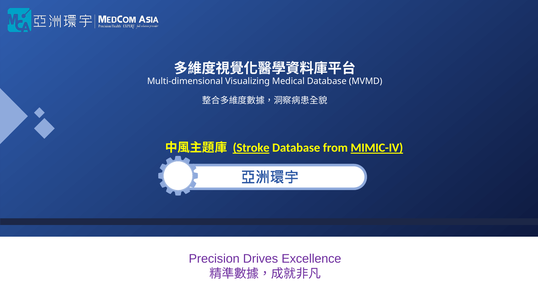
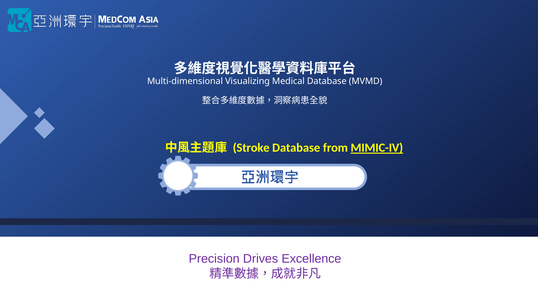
Stroke underline: present -> none
